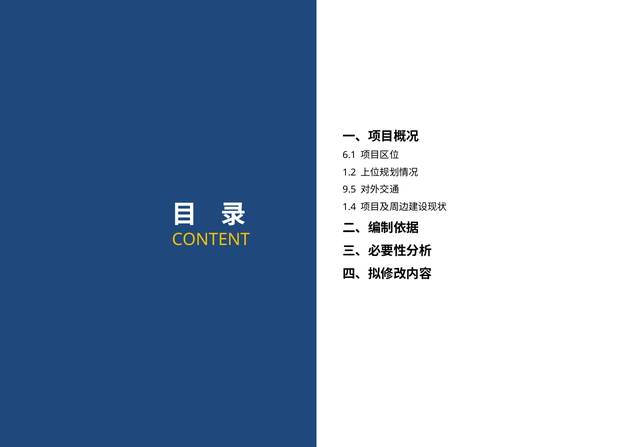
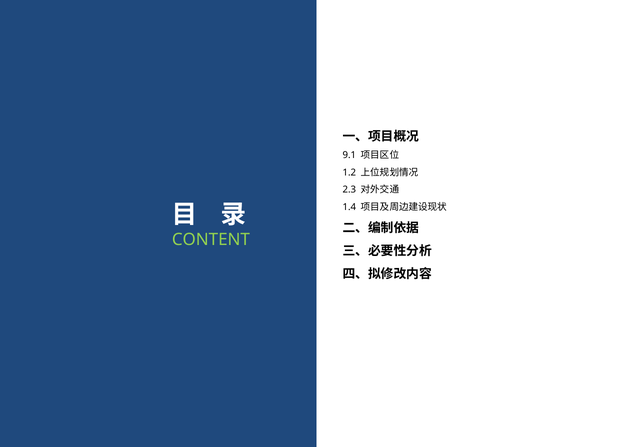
6.1: 6.1 -> 9.1
9.5: 9.5 -> 2.3
CONTENT colour: yellow -> light green
